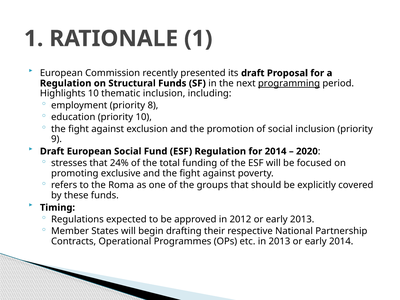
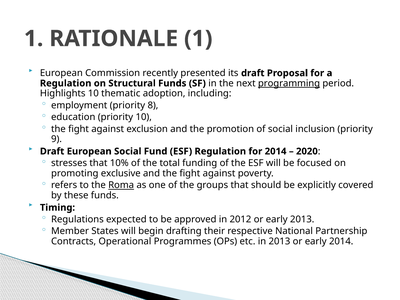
thematic inclusion: inclusion -> adoption
24%: 24% -> 10%
Roma underline: none -> present
